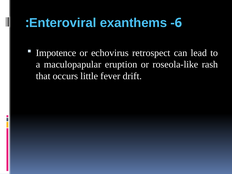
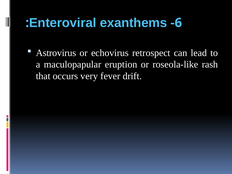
Impotence: Impotence -> Astrovirus
little: little -> very
